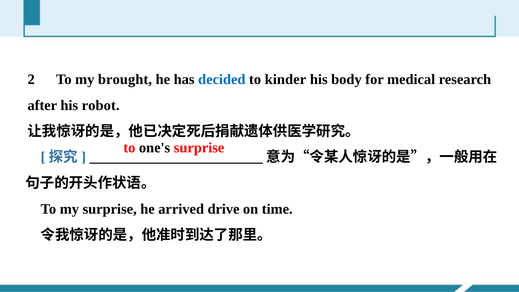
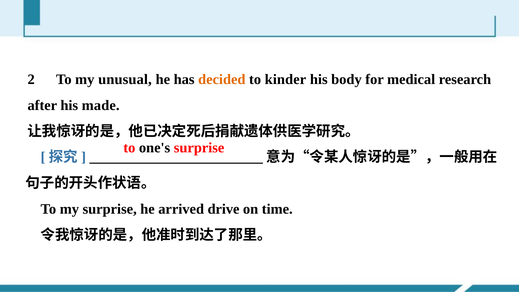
brought: brought -> unusual
decided colour: blue -> orange
robot: robot -> made
